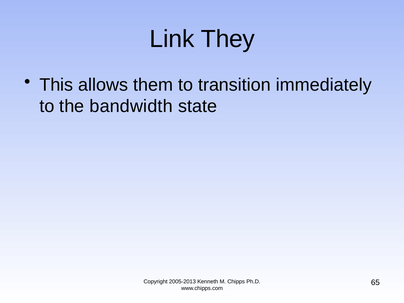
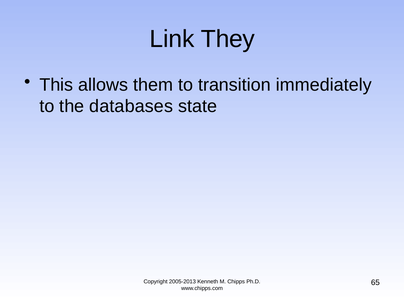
bandwidth: bandwidth -> databases
